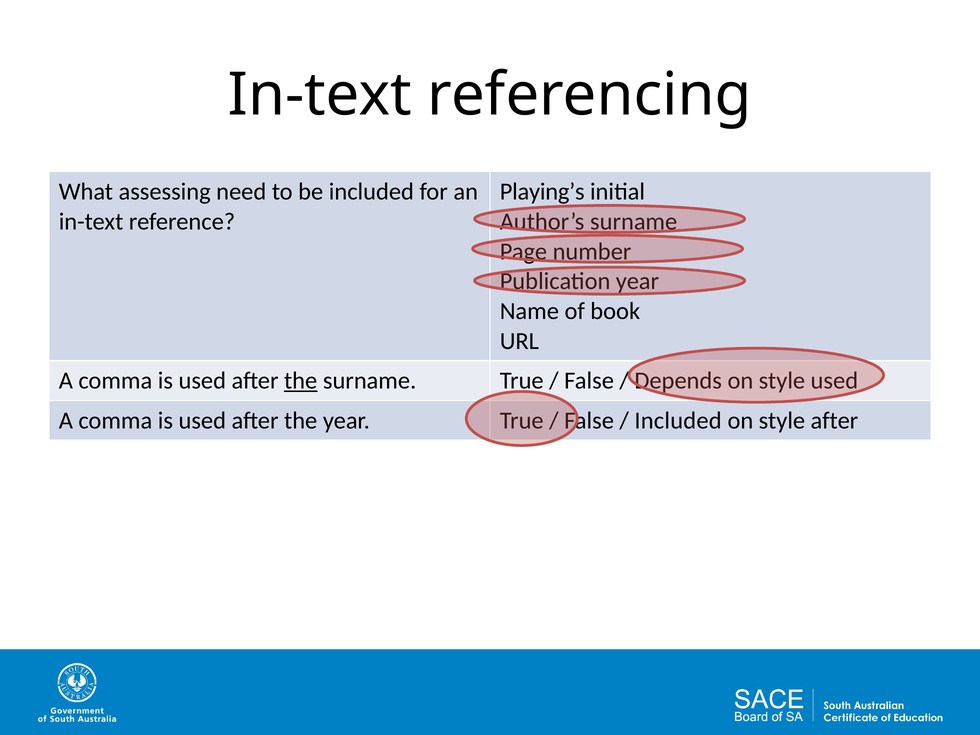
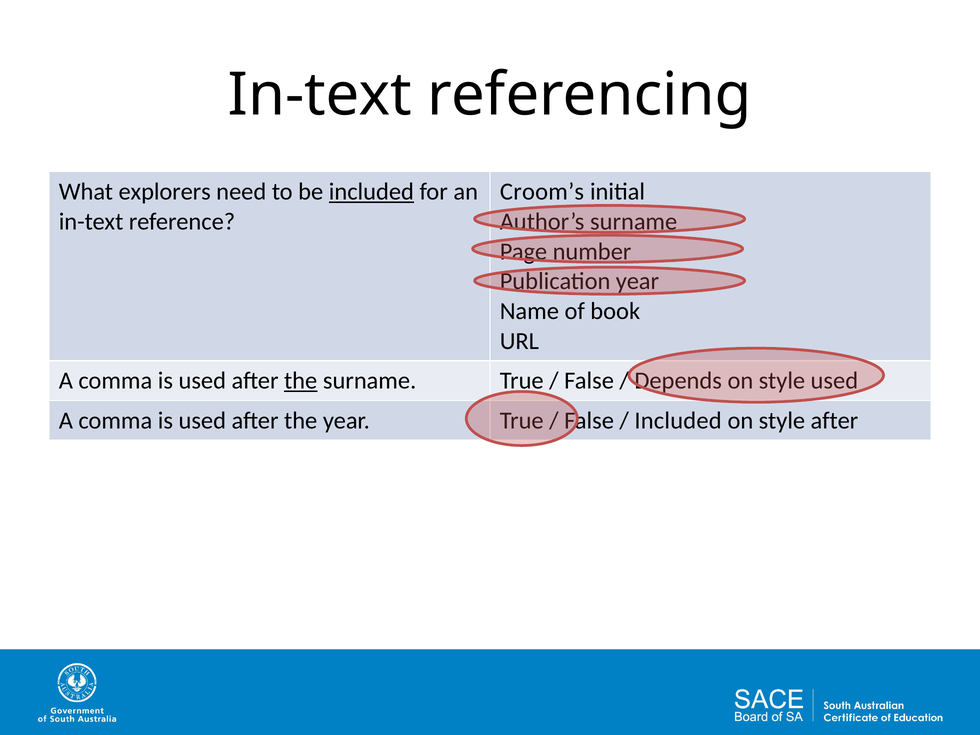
assessing: assessing -> explorers
included at (371, 192) underline: none -> present
Playing’s: Playing’s -> Croom’s
